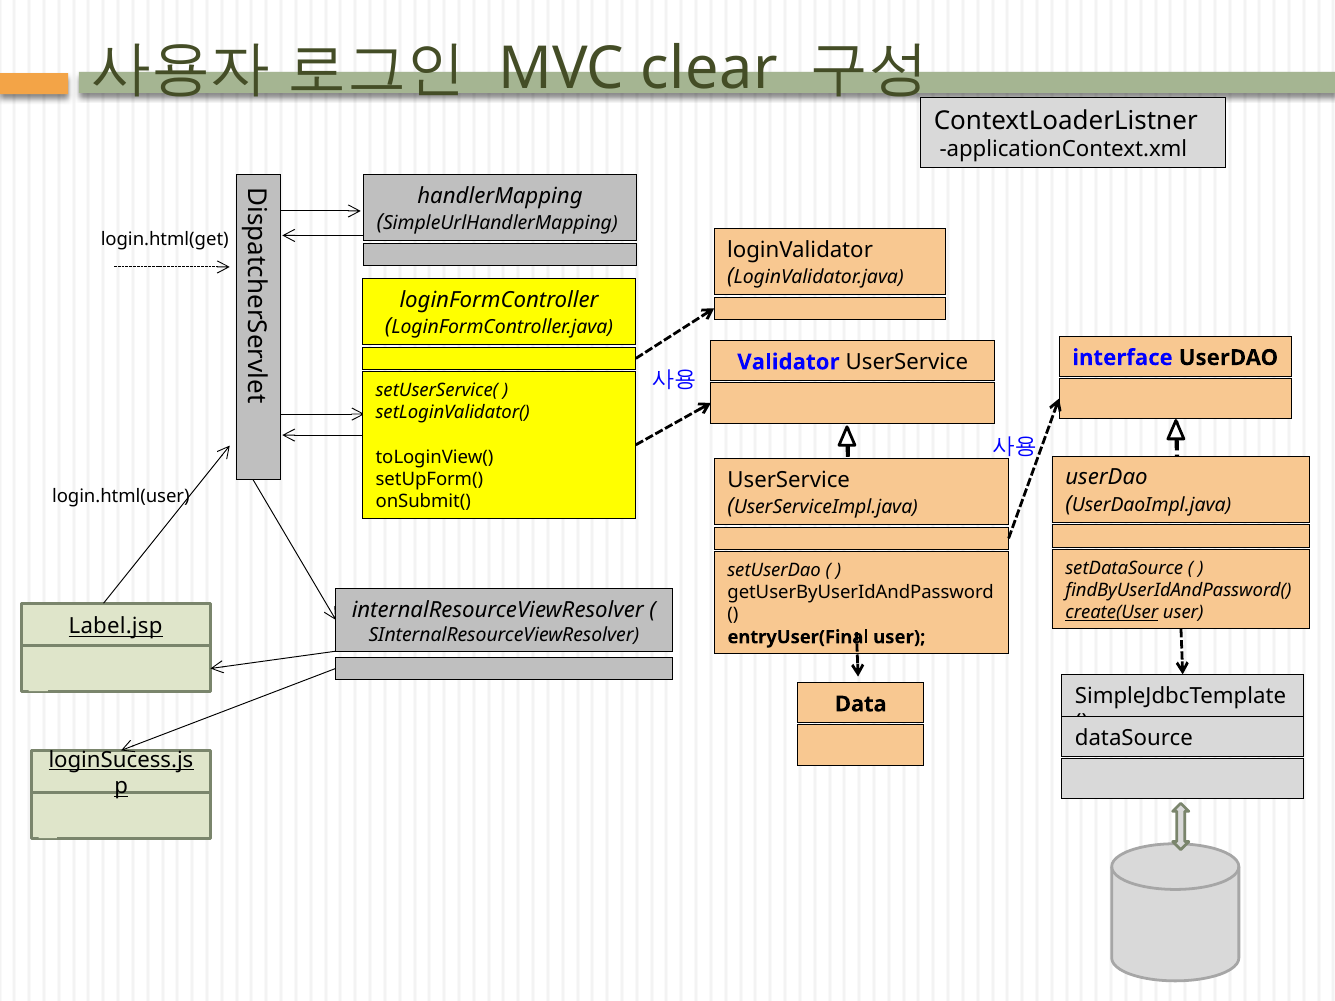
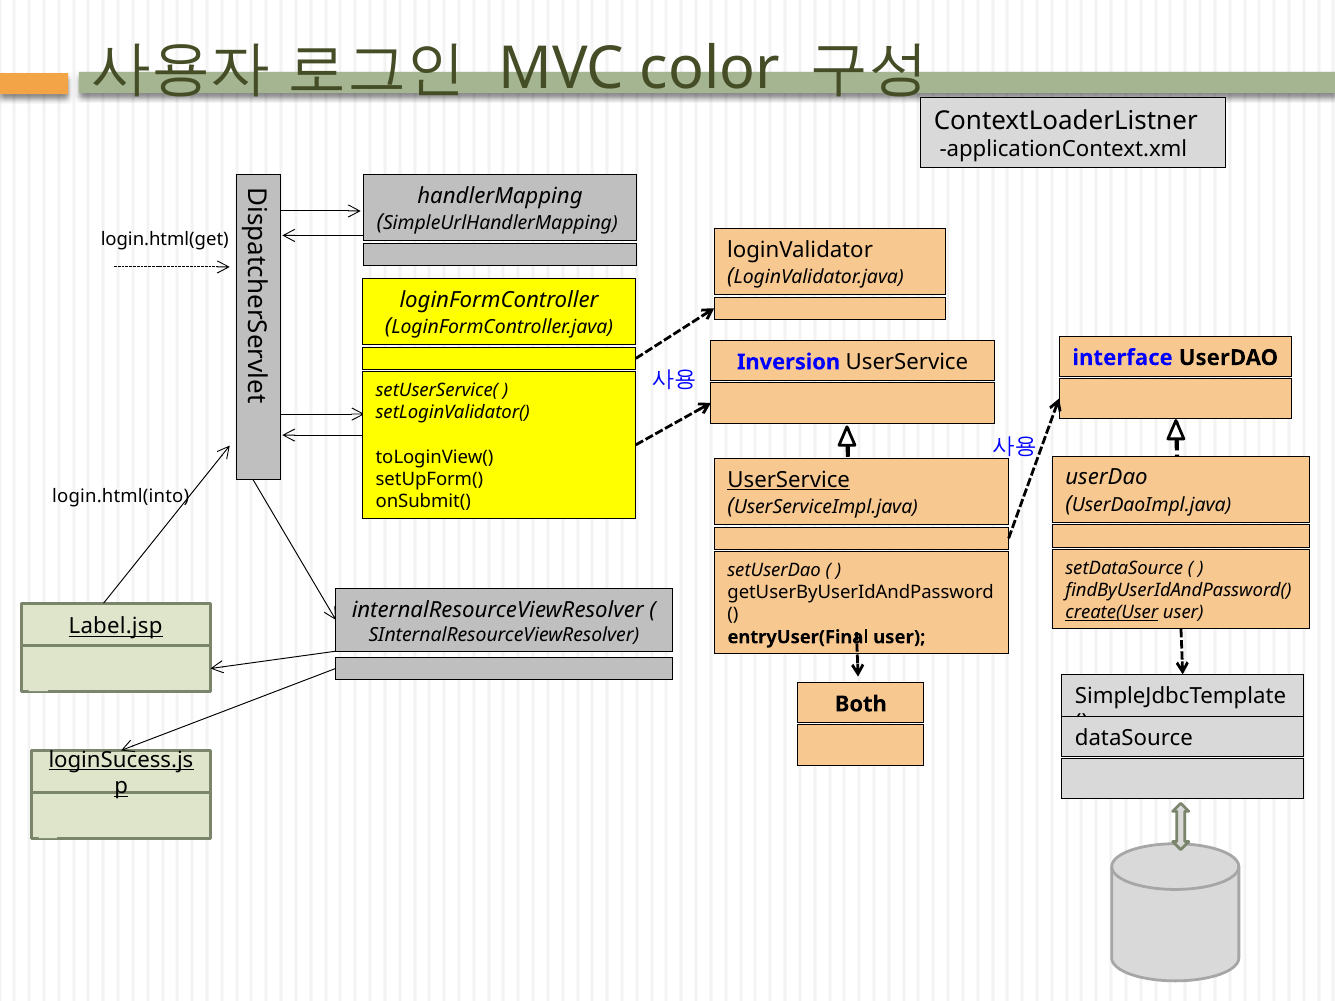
clear: clear -> color
Validator: Validator -> Inversion
UserService at (789, 480) underline: none -> present
login.html(user: login.html(user -> login.html(into
Data: Data -> Both
